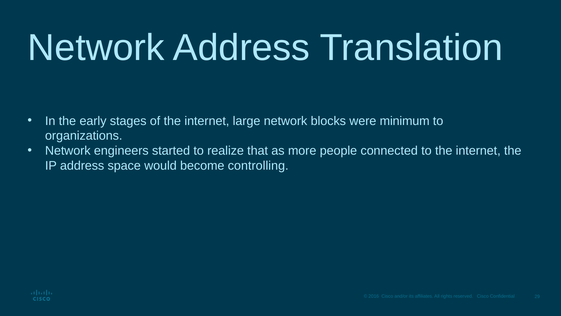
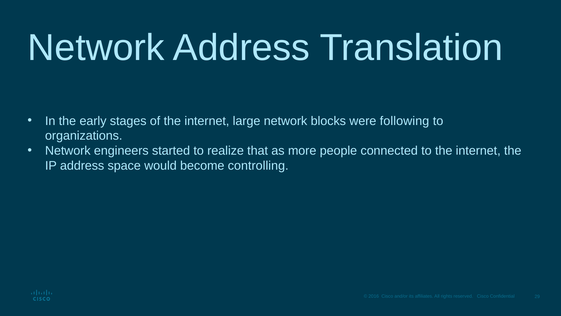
minimum: minimum -> following
